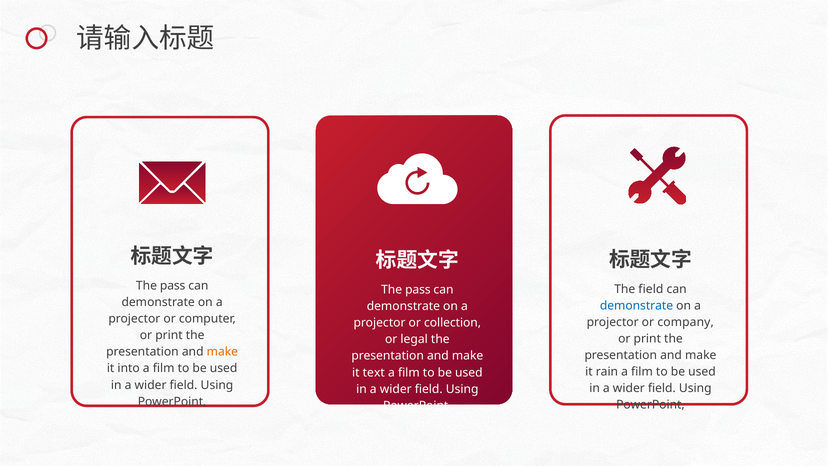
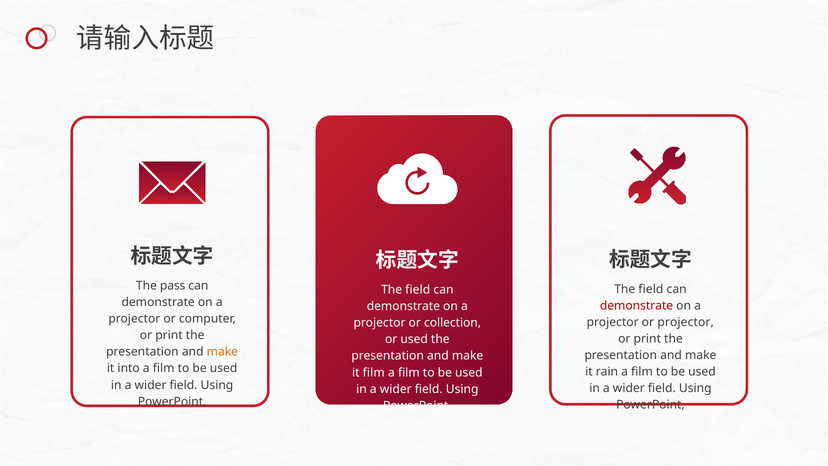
pass at (418, 290): pass -> field
demonstrate at (637, 305) colour: blue -> red
or company: company -> projector
or legal: legal -> used
it text: text -> film
